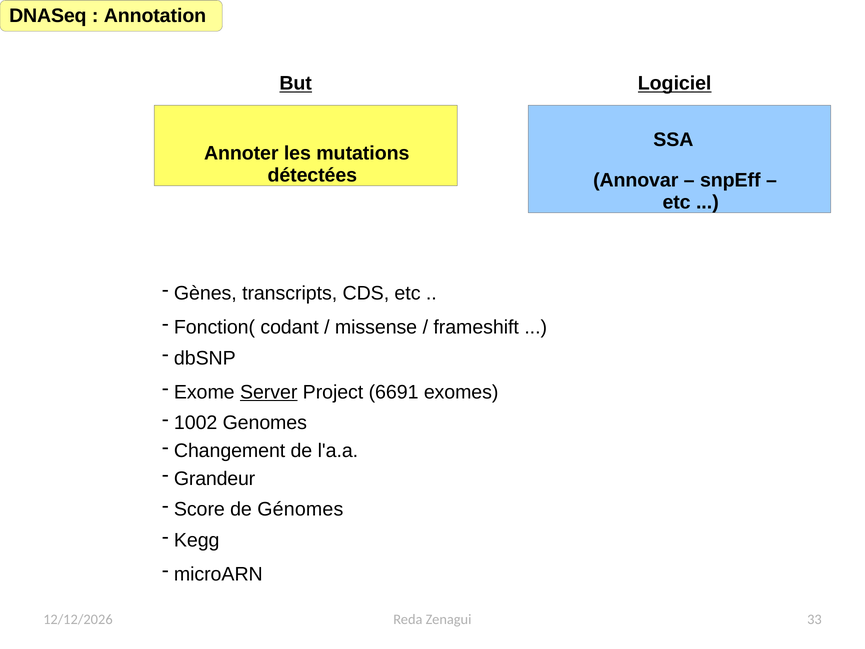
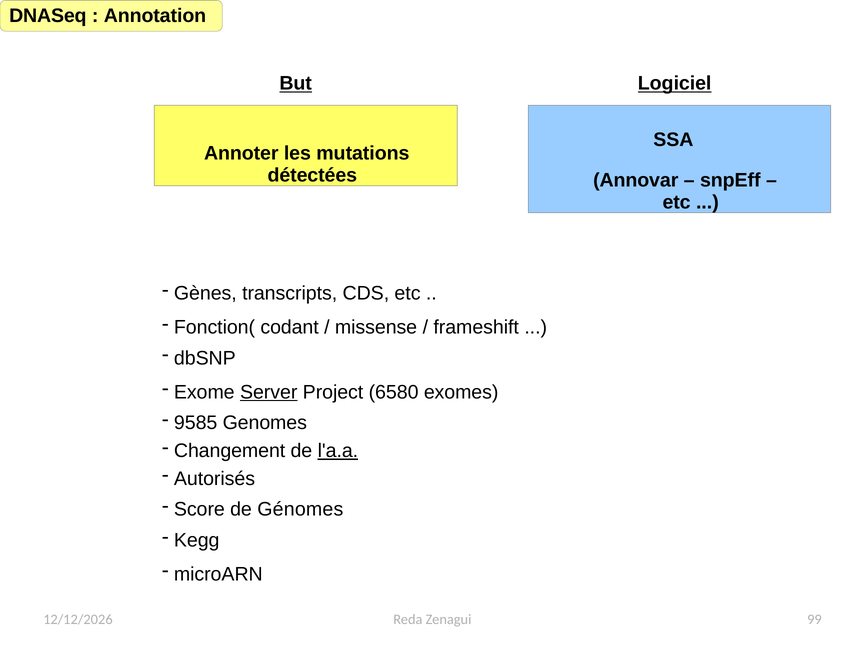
6691: 6691 -> 6580
1002: 1002 -> 9585
l'a.a underline: none -> present
Grandeur: Grandeur -> Autorisés
33: 33 -> 99
